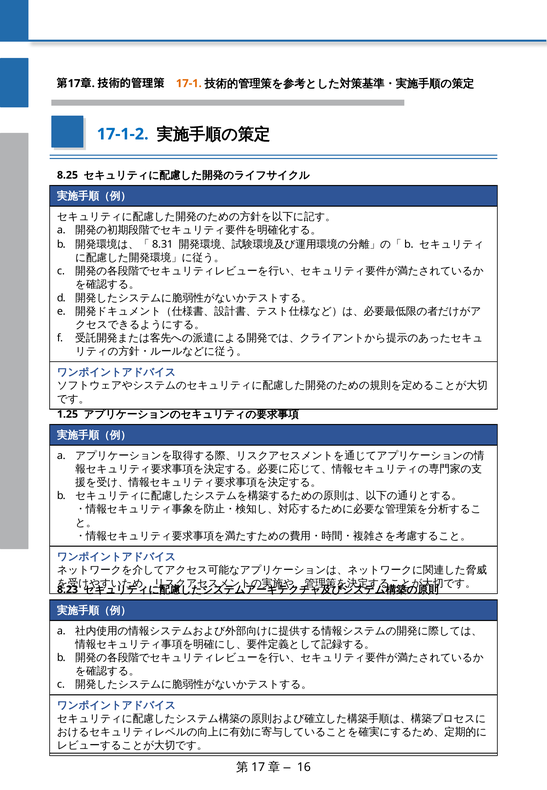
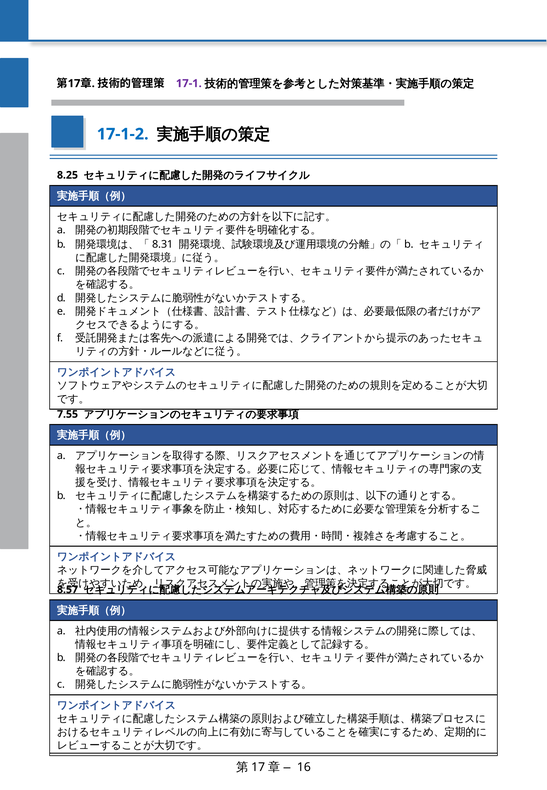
17-1 colour: orange -> purple
1.25: 1.25 -> 7.55
8.23: 8.23 -> 8.57
